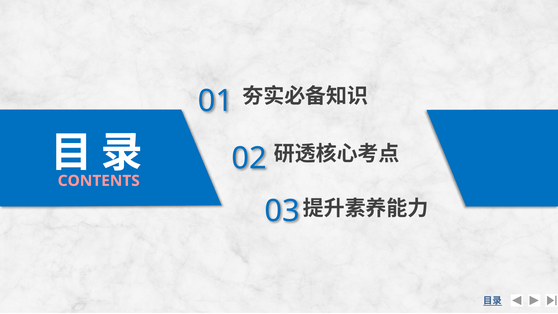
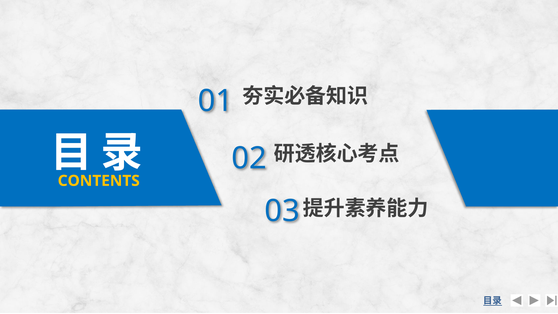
CONTENTS colour: pink -> yellow
